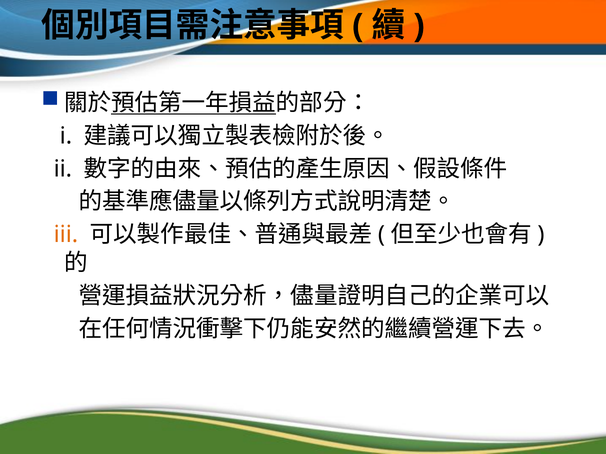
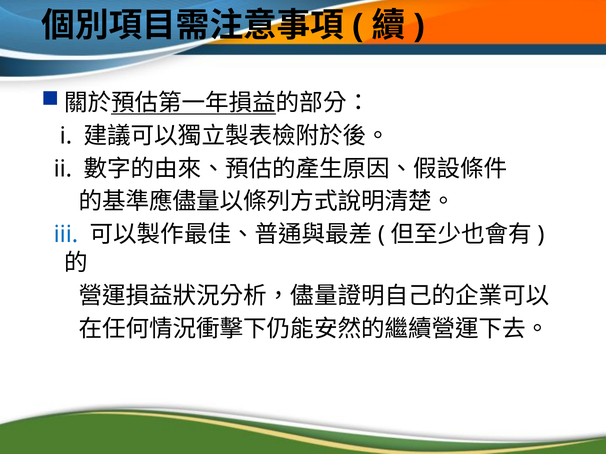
iii colour: orange -> blue
